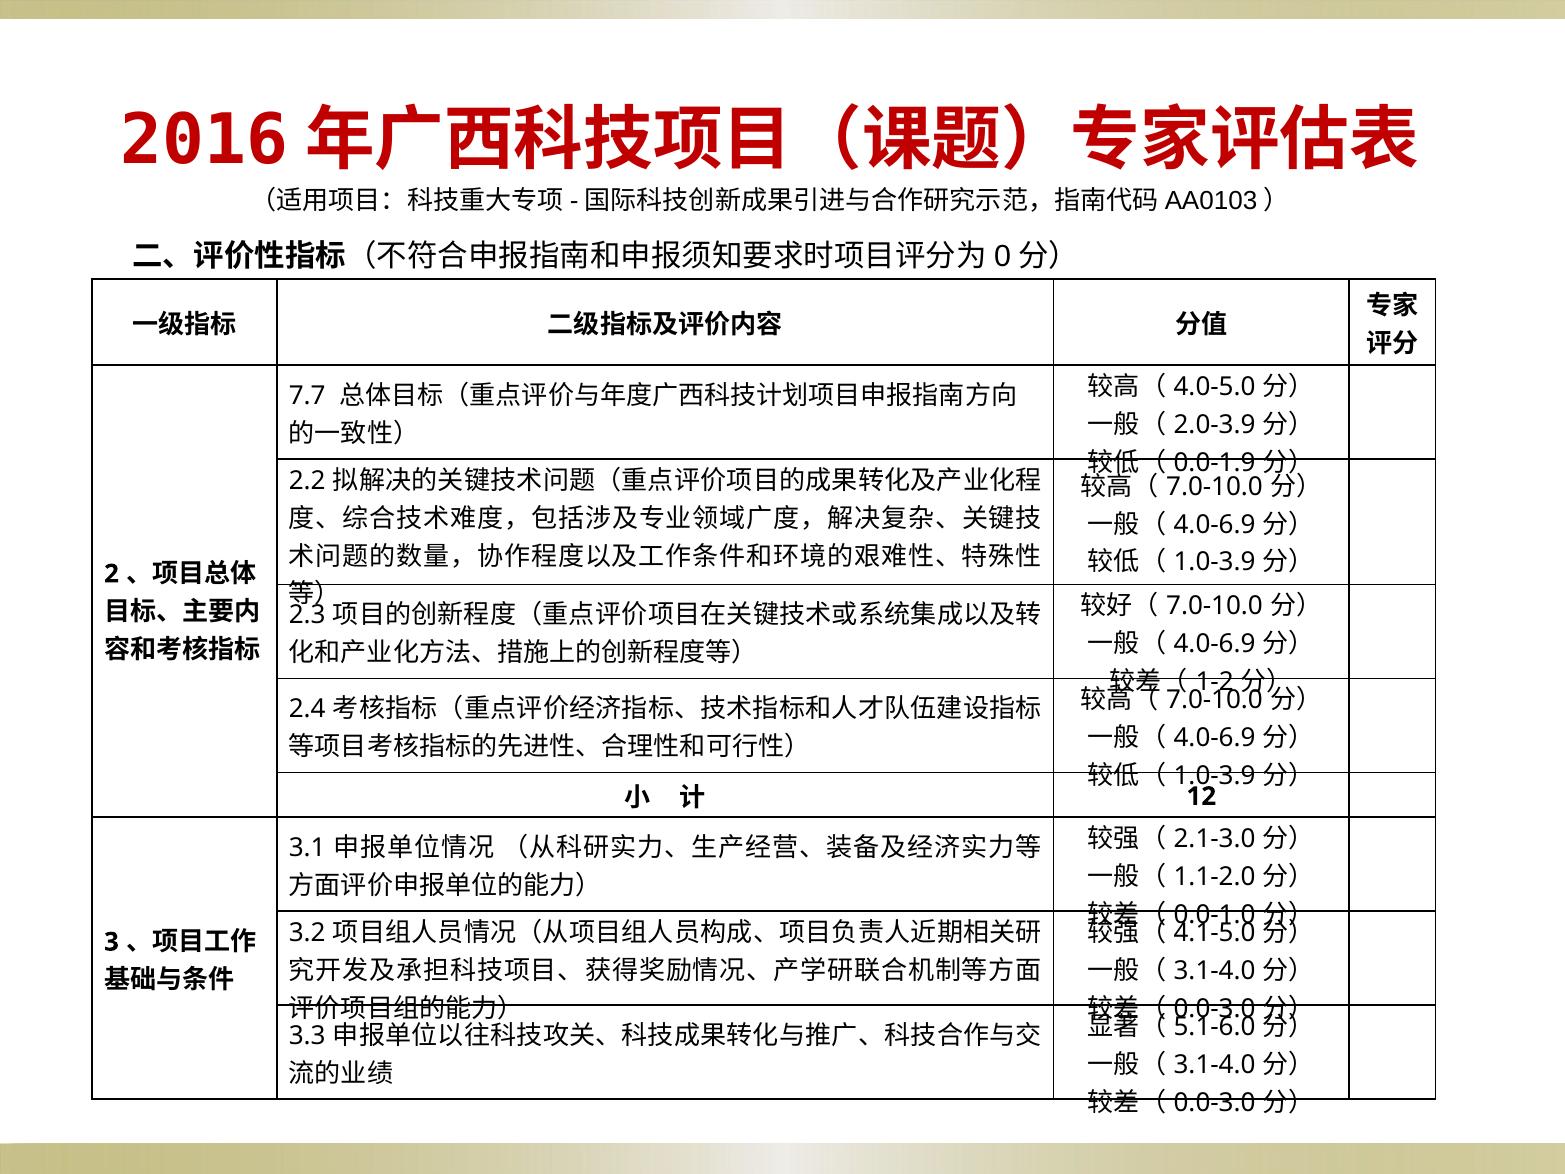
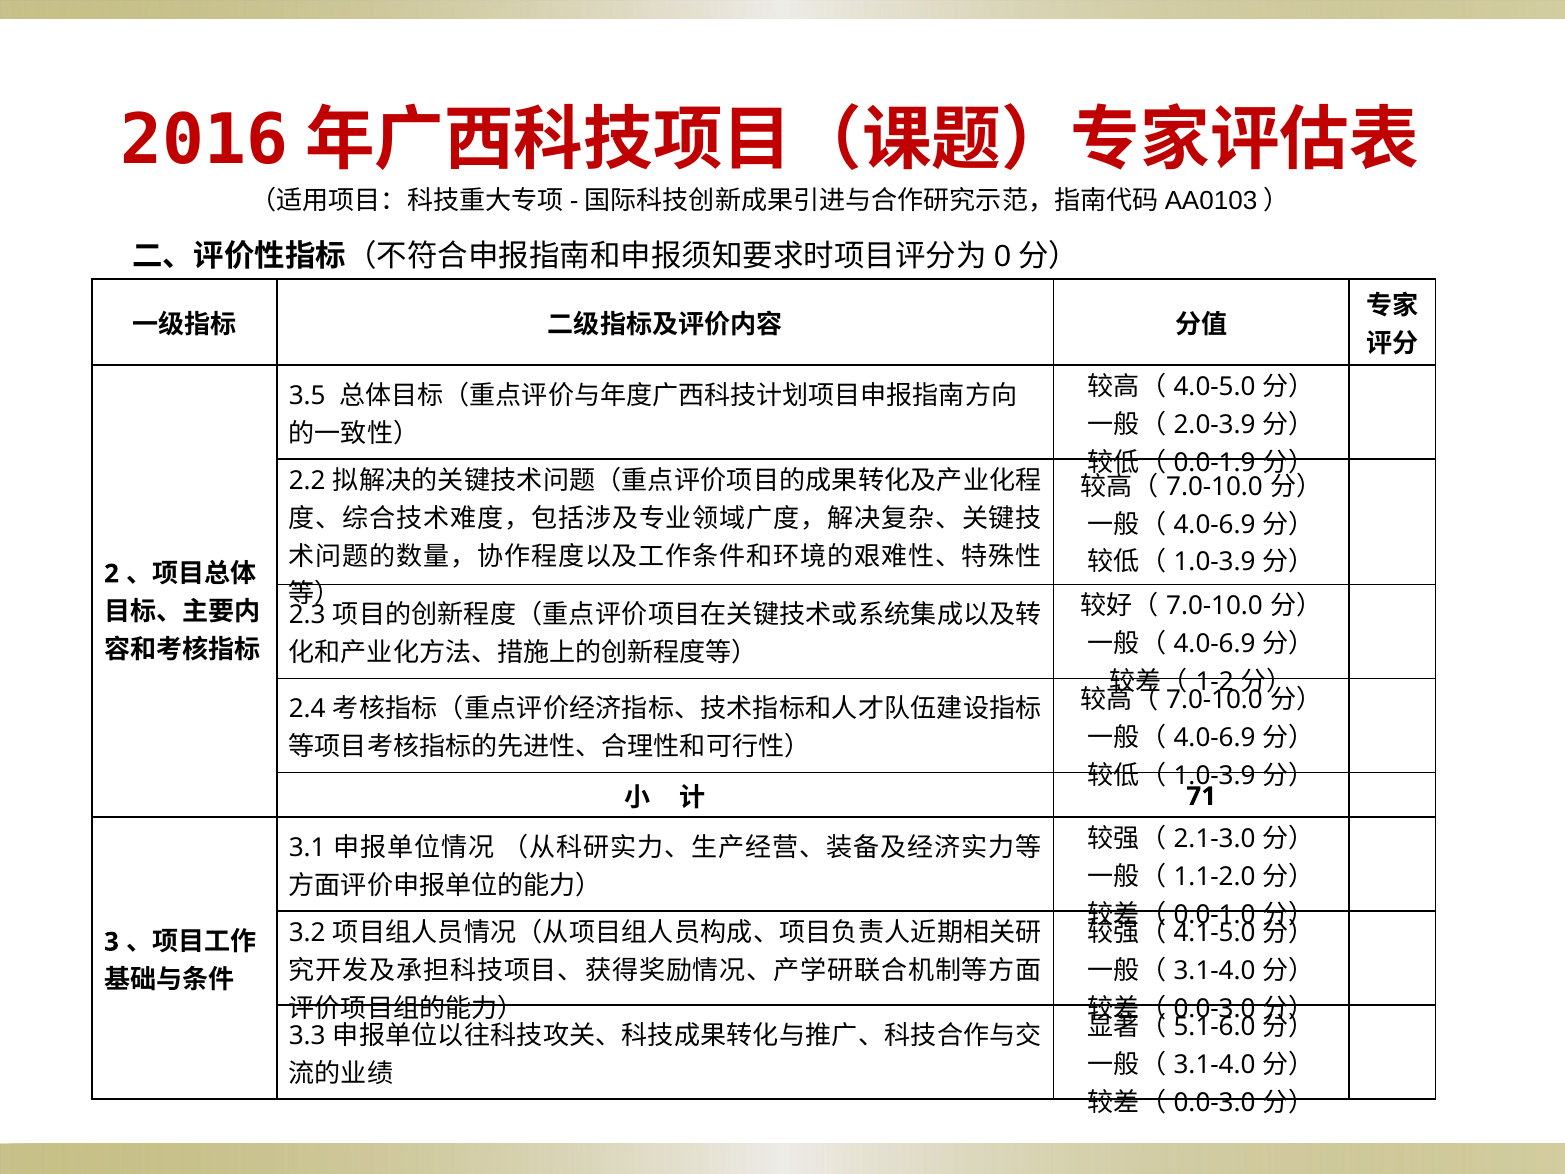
7.7: 7.7 -> 3.5
12: 12 -> 71
